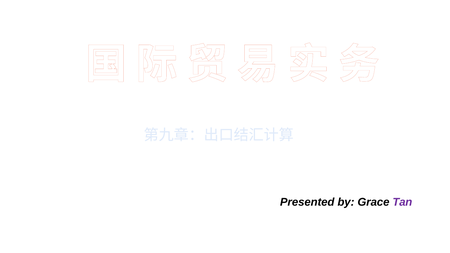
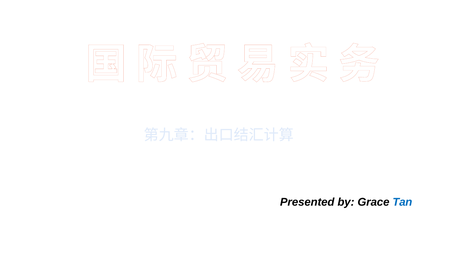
Tan colour: purple -> blue
